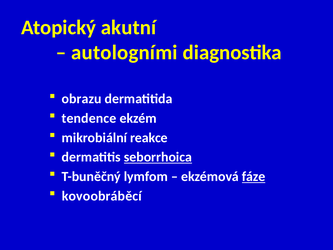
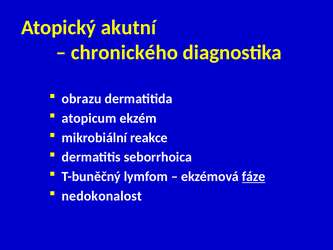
autologními: autologními -> chronického
tendence: tendence -> atopicum
seborrhoica underline: present -> none
kovoobráběcí: kovoobráběcí -> nedokonalost
